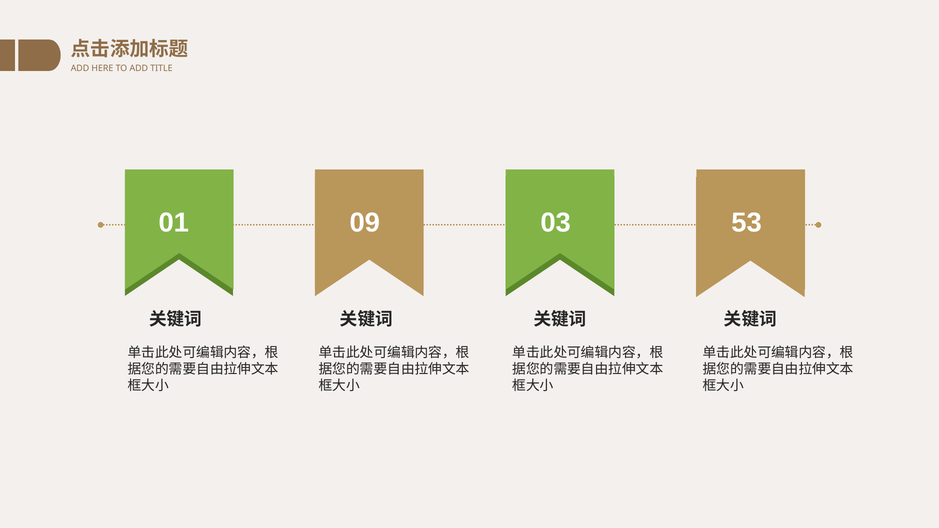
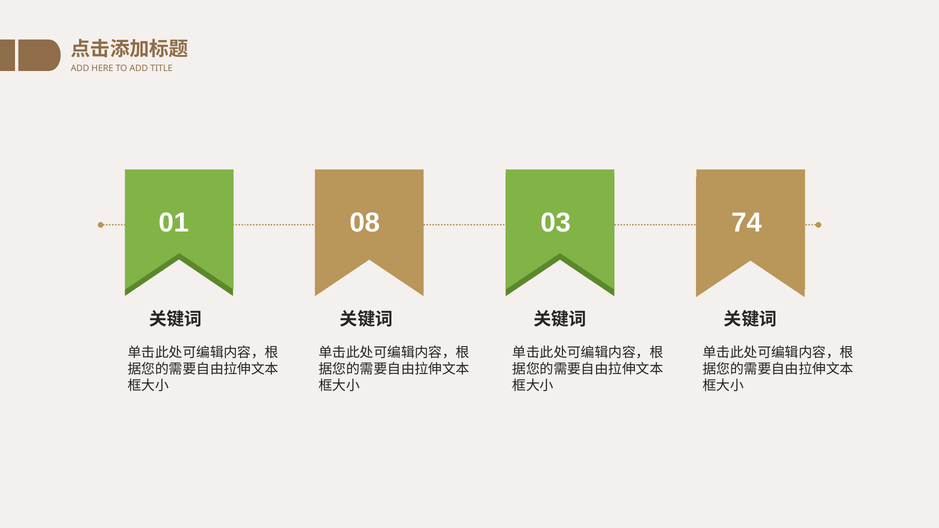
09: 09 -> 08
53: 53 -> 74
